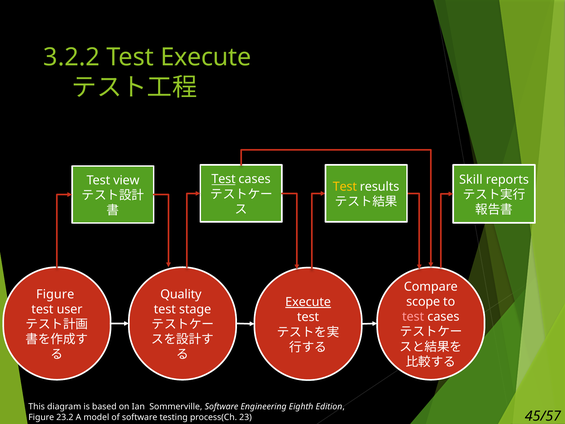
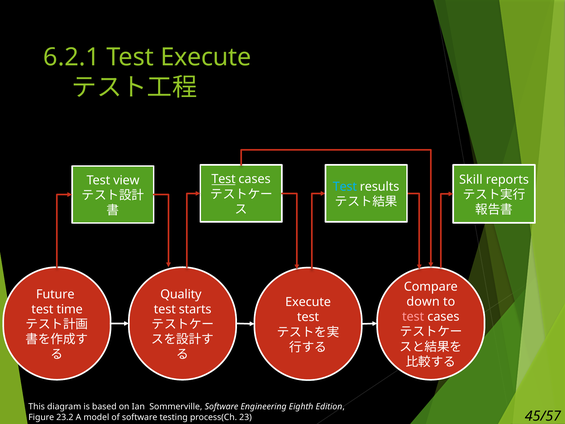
3.2.2: 3.2.2 -> 6.2.1
Test at (345, 187) colour: yellow -> light blue
Figure at (55, 294): Figure -> Future
scope: scope -> down
Execute at (308, 302) underline: present -> none
user: user -> time
stage: stage -> starts
